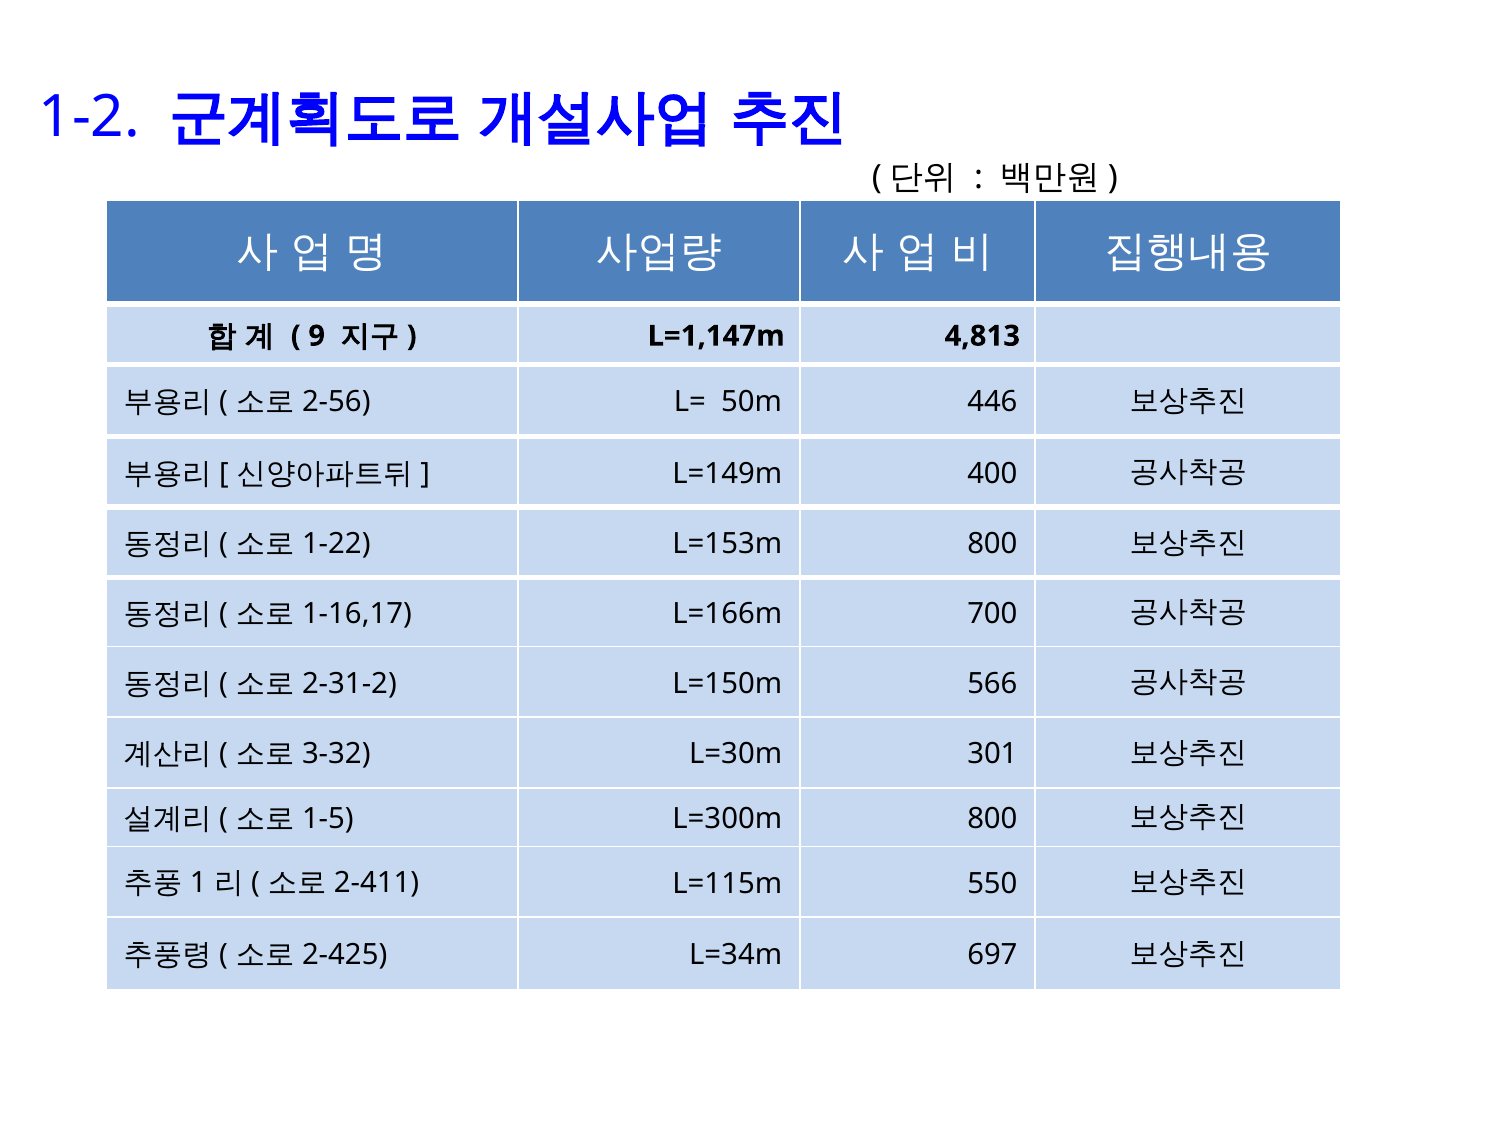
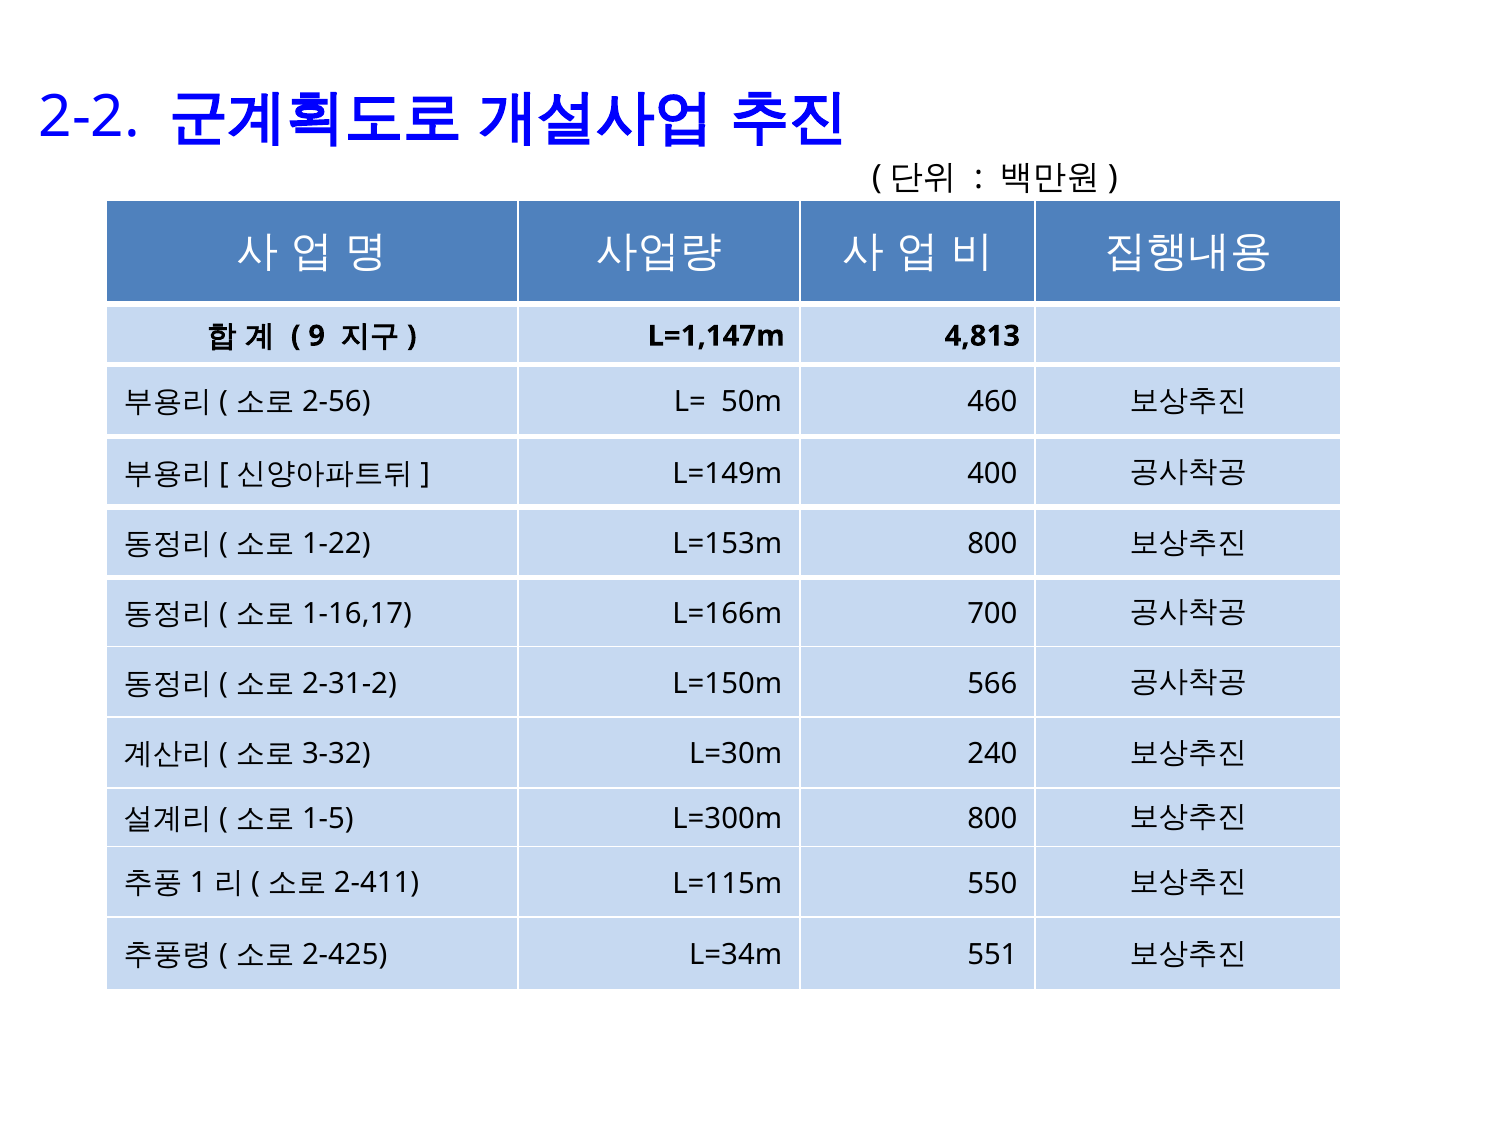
1-2: 1-2 -> 2-2
446: 446 -> 460
301: 301 -> 240
697: 697 -> 551
